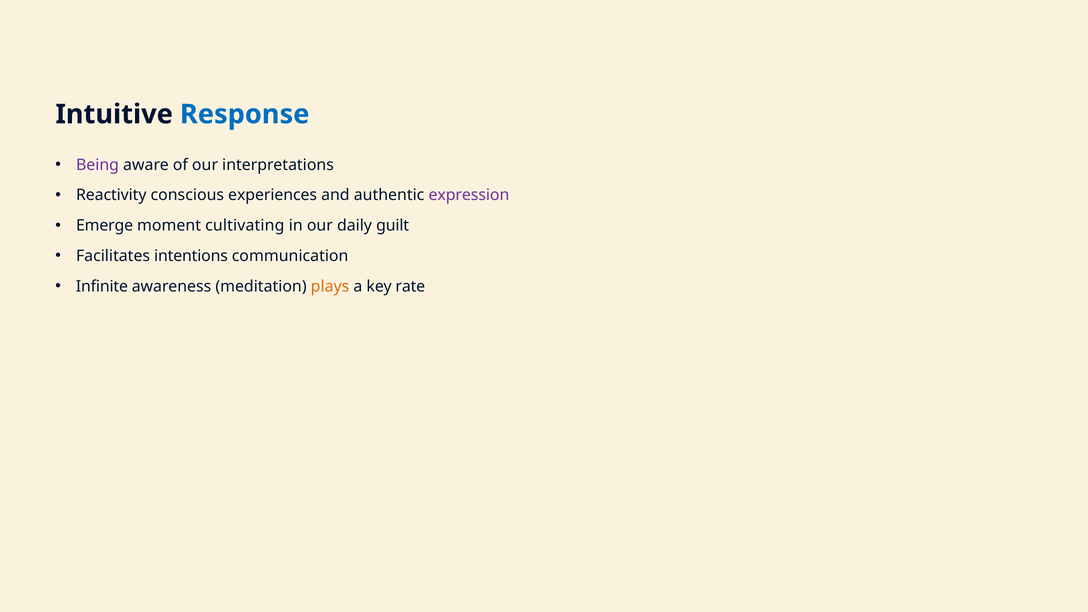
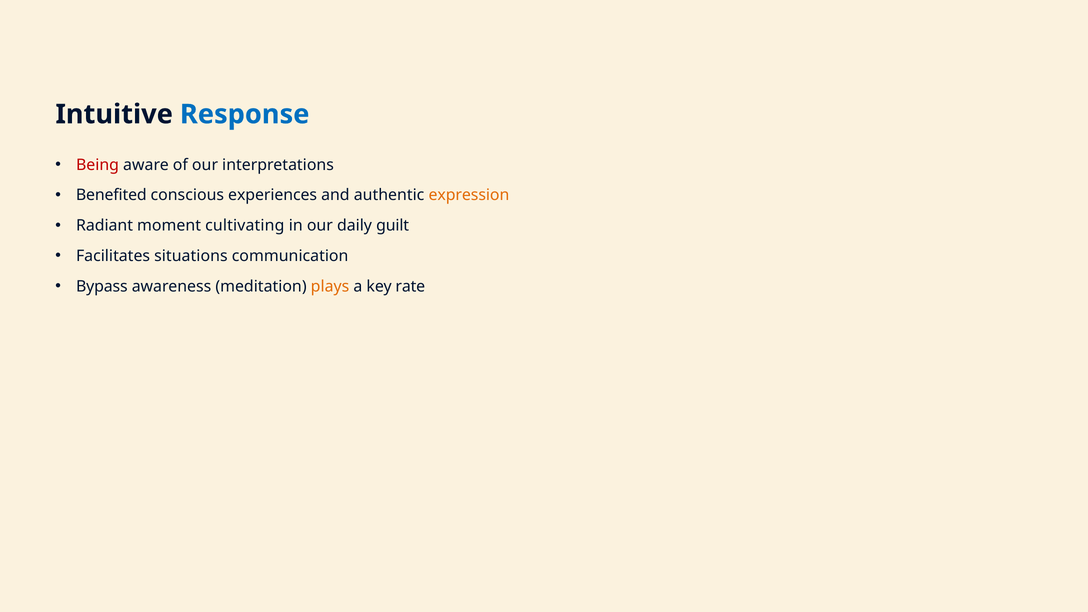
Being colour: purple -> red
Reactivity: Reactivity -> Benefited
expression colour: purple -> orange
Emerge: Emerge -> Radiant
intentions: intentions -> situations
Infinite: Infinite -> Bypass
